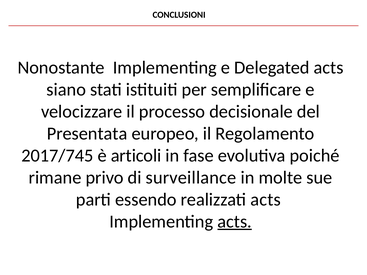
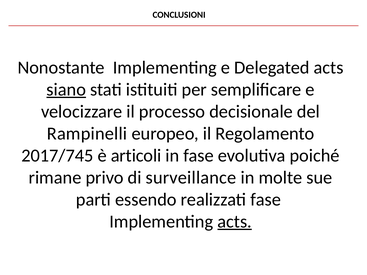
siano underline: none -> present
Presentata: Presentata -> Rampinelli
realizzati acts: acts -> fase
